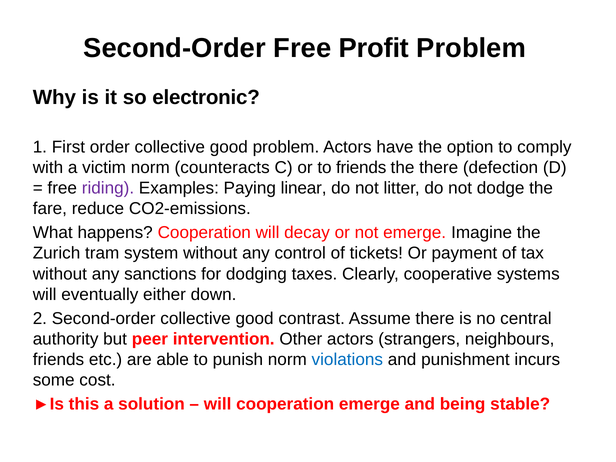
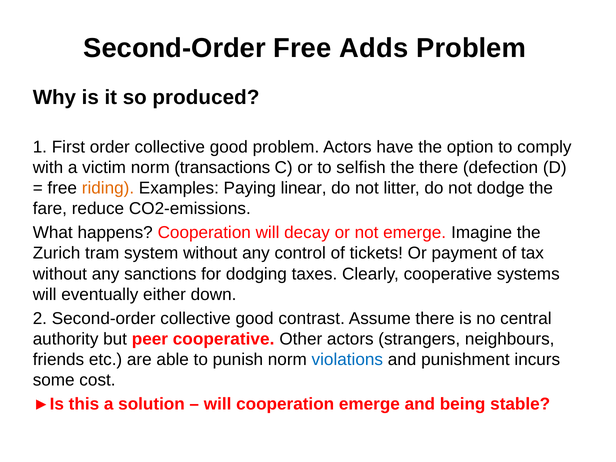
Profit: Profit -> Adds
electronic: electronic -> produced
counteracts: counteracts -> transactions
to friends: friends -> selfish
riding colour: purple -> orange
peer intervention: intervention -> cooperative
